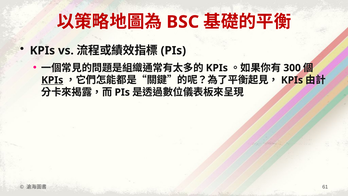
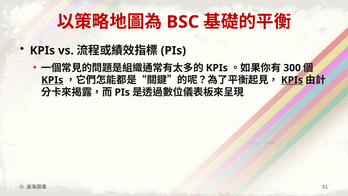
KPIs at (292, 80) underline: none -> present
